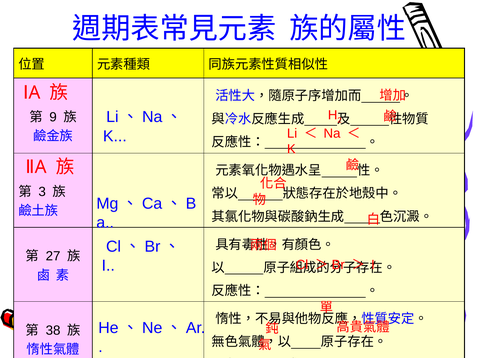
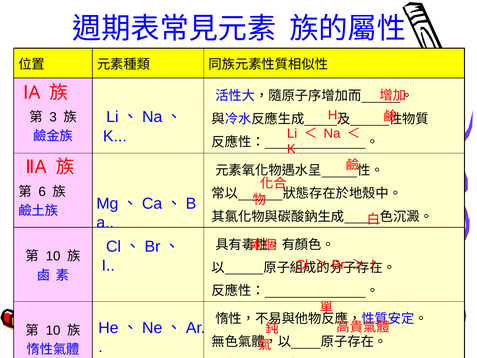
9: 9 -> 3
3: 3 -> 6
27 at (53, 256): 27 -> 10
38 at (53, 330): 38 -> 10
